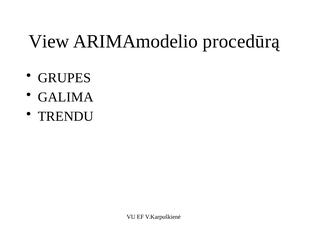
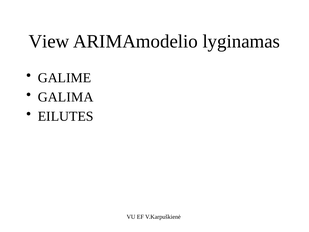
procedūrą: procedūrą -> lyginamas
GRUPES: GRUPES -> GALIME
TRENDU: TRENDU -> EILUTES
